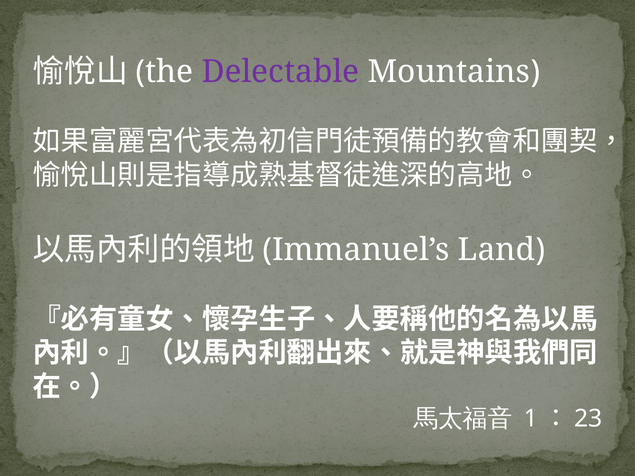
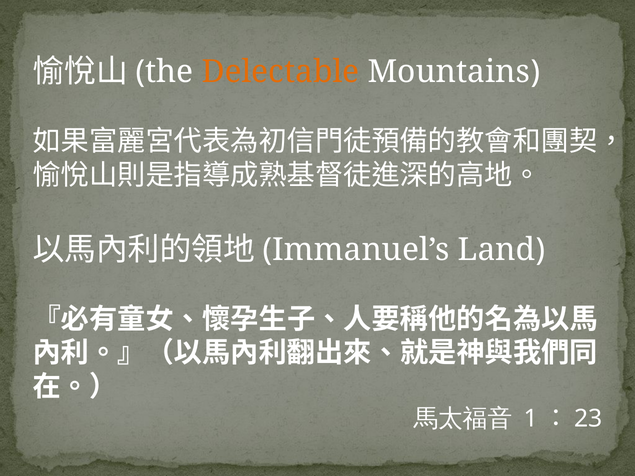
Delectable colour: purple -> orange
